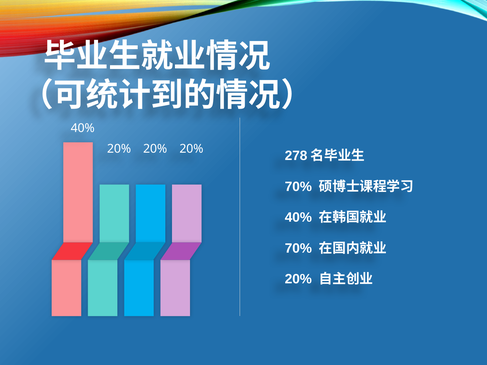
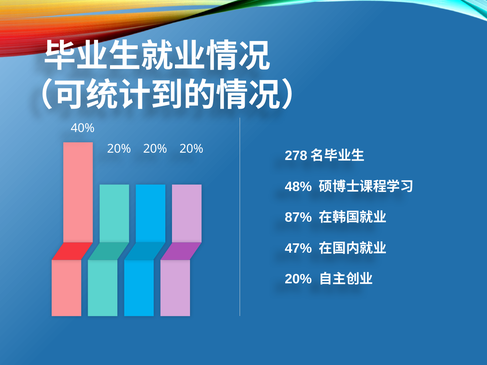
70% at (298, 187): 70% -> 48%
40% at (298, 218): 40% -> 87%
70% at (298, 248): 70% -> 47%
